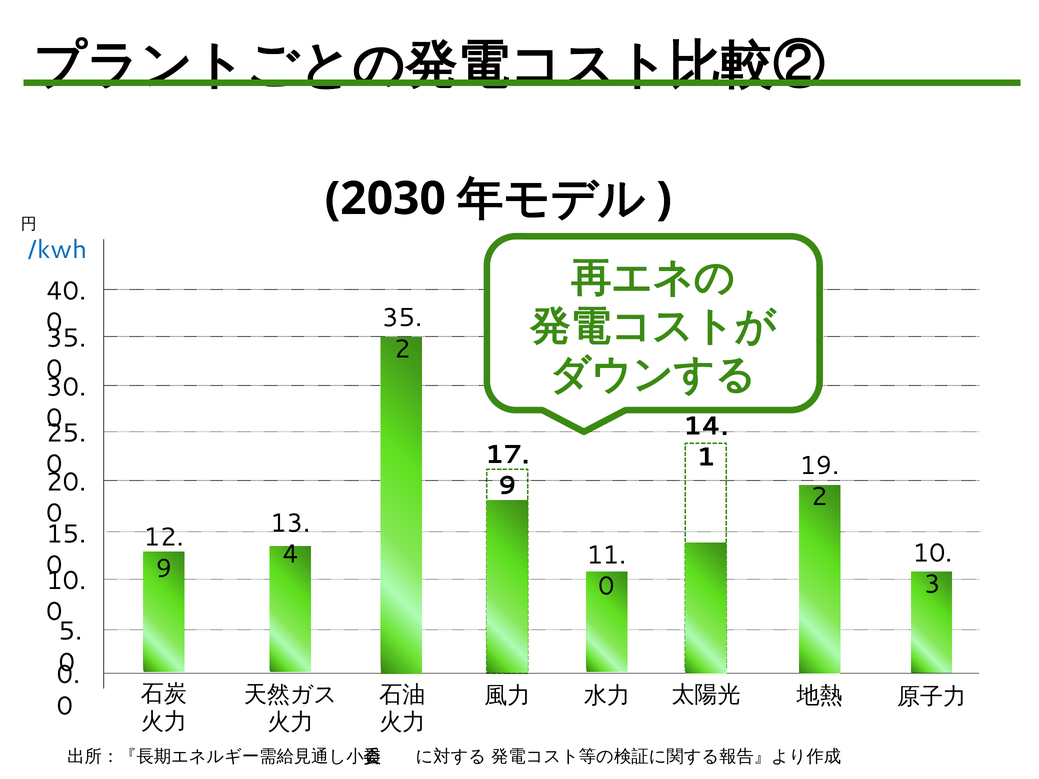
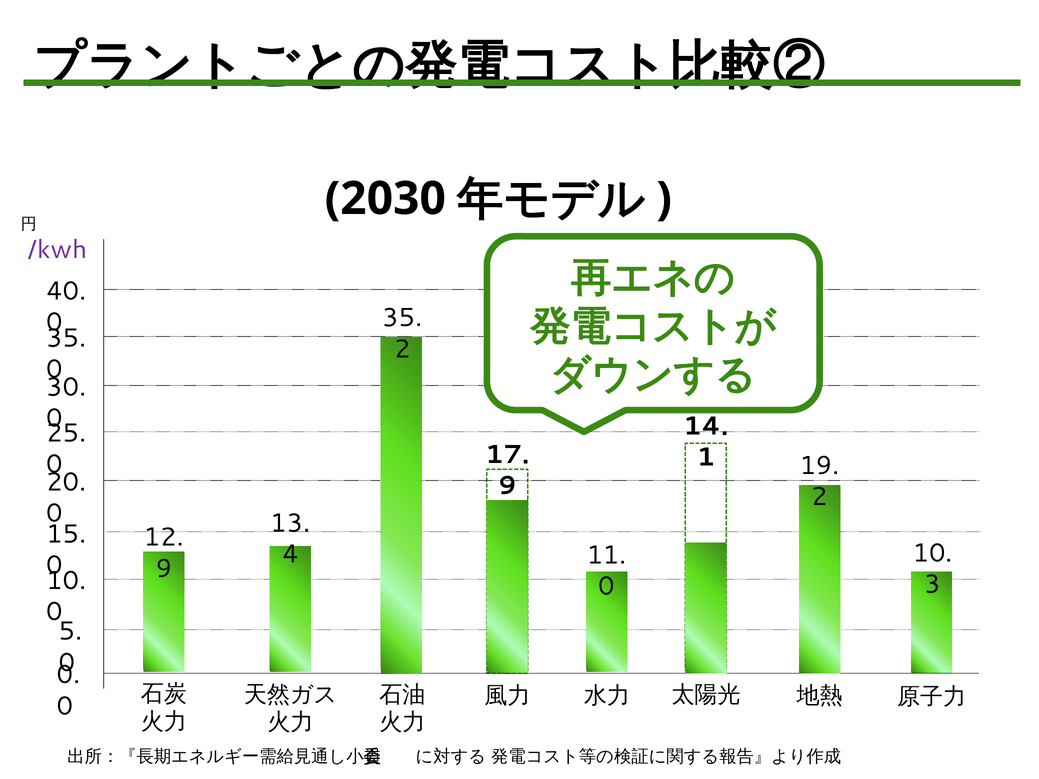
/kwh colour: blue -> purple
